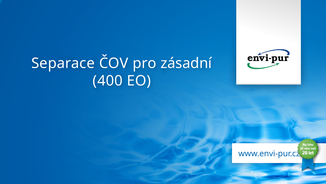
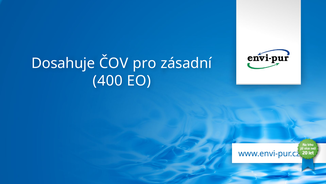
Separace: Separace -> Dosahuje
